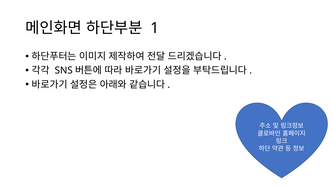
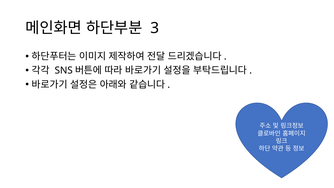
1: 1 -> 3
